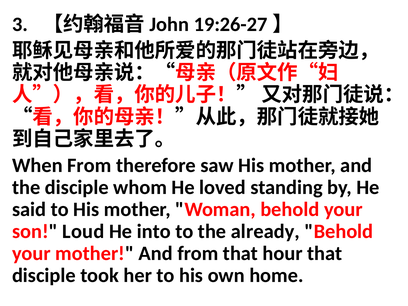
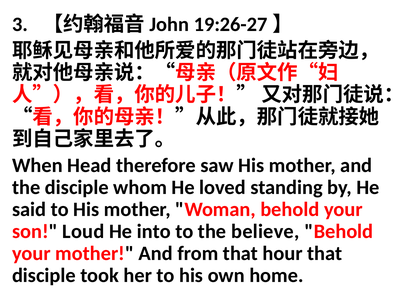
When From: From -> Head
already: already -> believe
